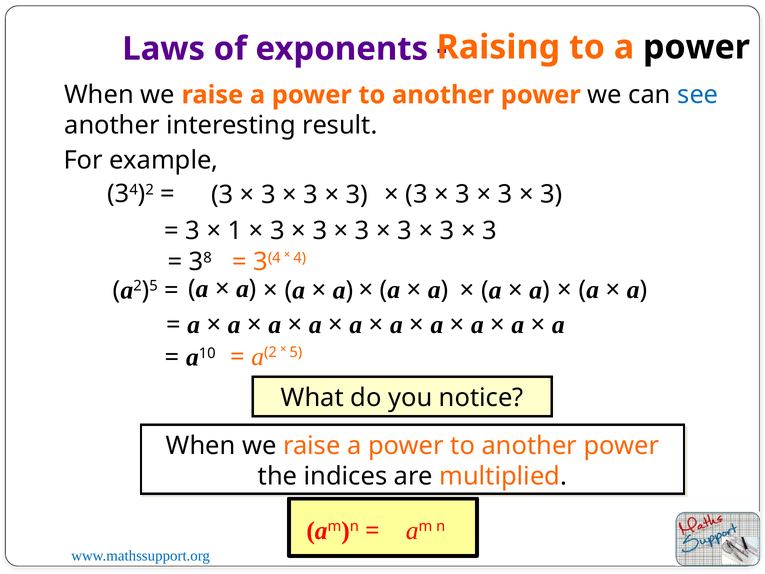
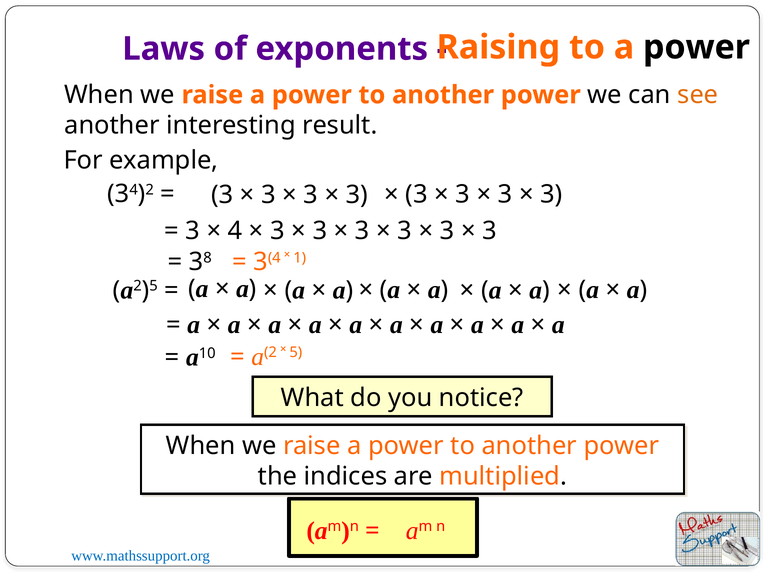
see colour: blue -> orange
1: 1 -> 4
4: 4 -> 1
